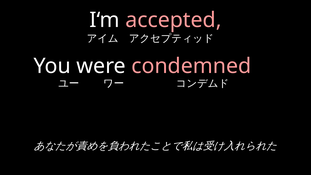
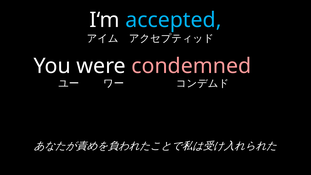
accepted colour: pink -> light blue
